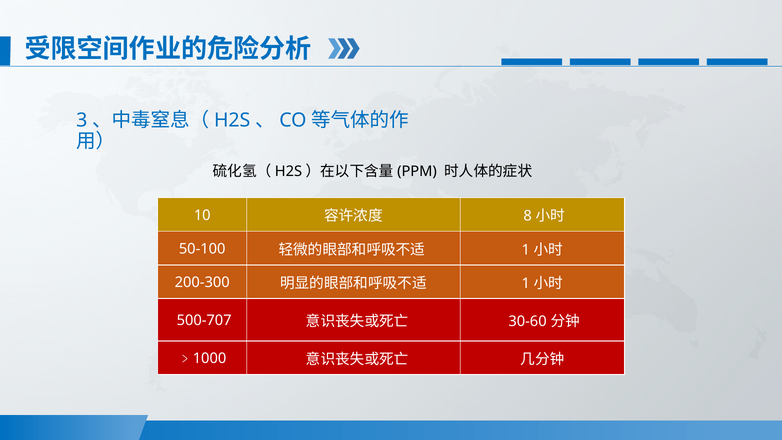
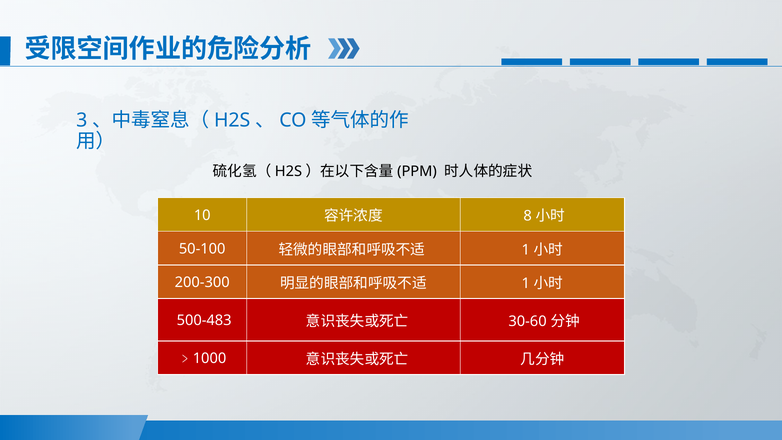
500-707: 500-707 -> 500-483
